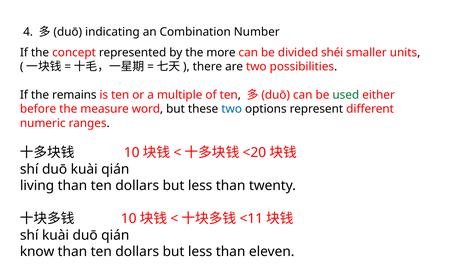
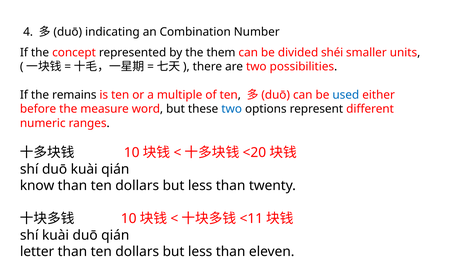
more: more -> them
used colour: green -> blue
living: living -> know
know: know -> letter
